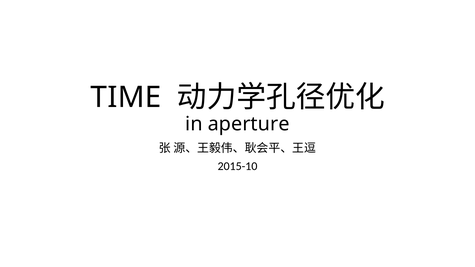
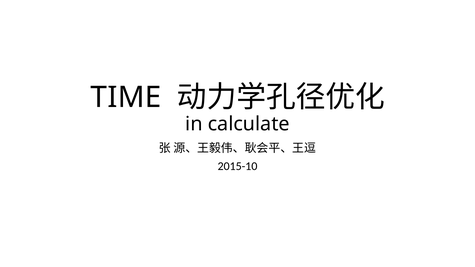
aperture: aperture -> calculate
